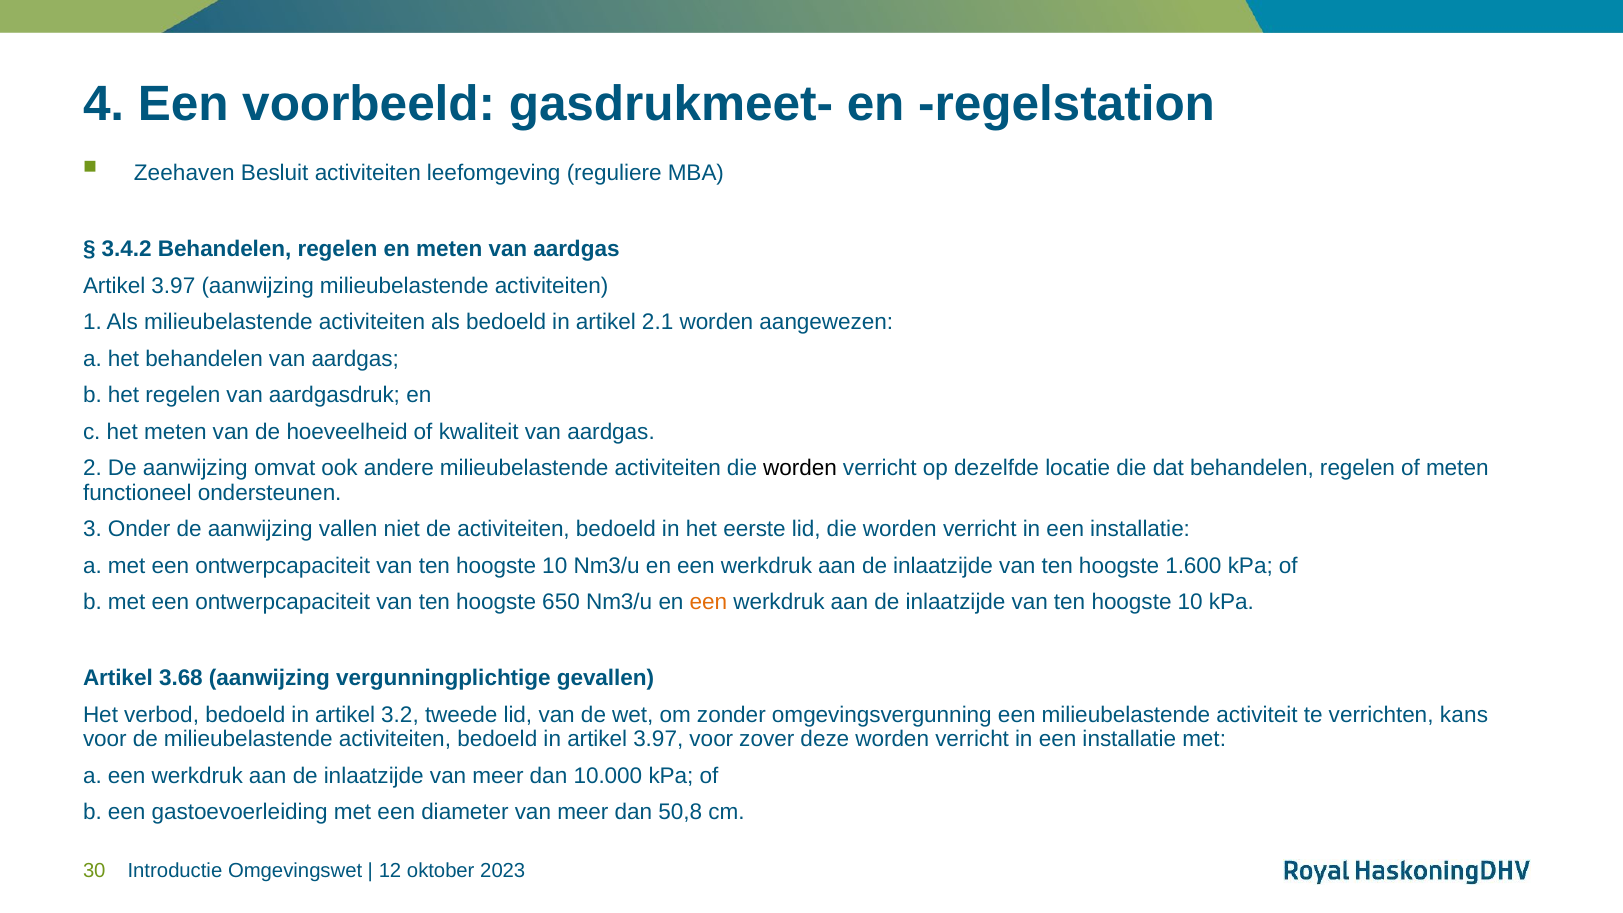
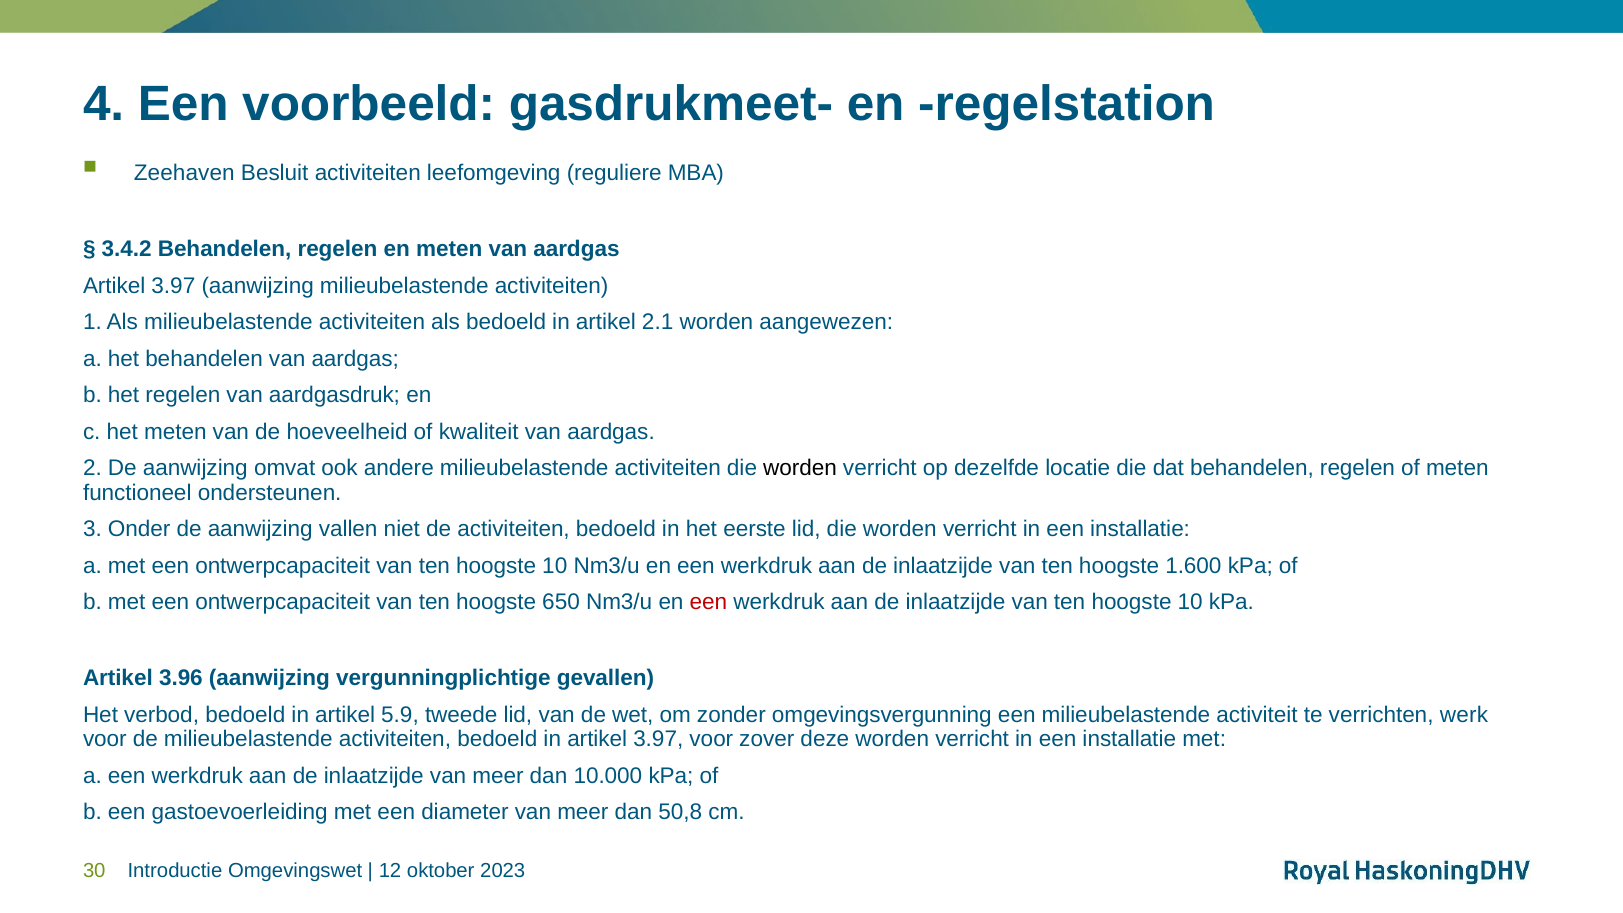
een at (708, 602) colour: orange -> red
3.68: 3.68 -> 3.96
3.2: 3.2 -> 5.9
kans: kans -> werk
